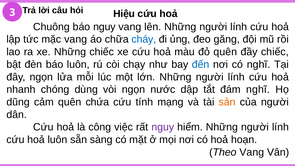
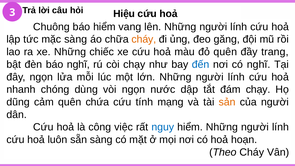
báo nguy: nguy -> hiểm
mặc vang: vang -> sàng
cháy at (144, 39) colour: blue -> orange
đầy chiếc: chiếc -> trang
báo luôn: luôn -> nghĩ
đám nghĩ: nghĩ -> chạy
nguy at (163, 127) colour: purple -> blue
Theo Vang: Vang -> Cháy
